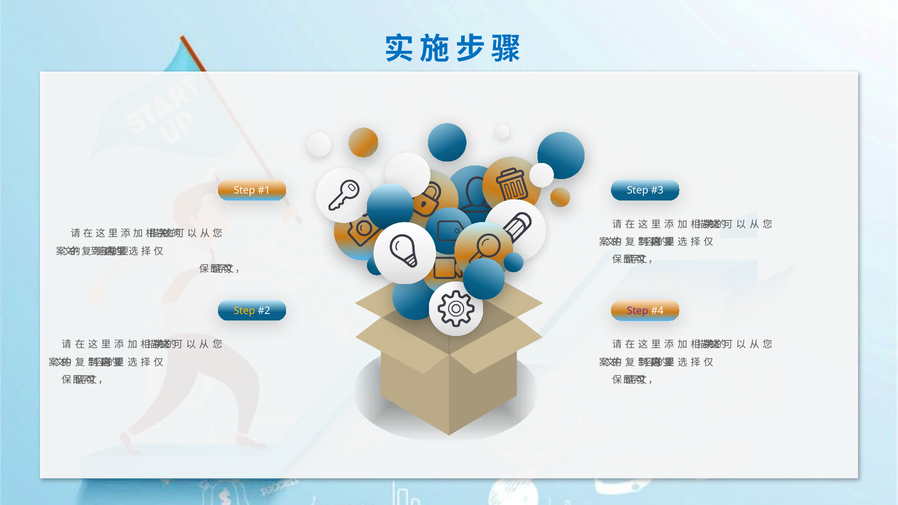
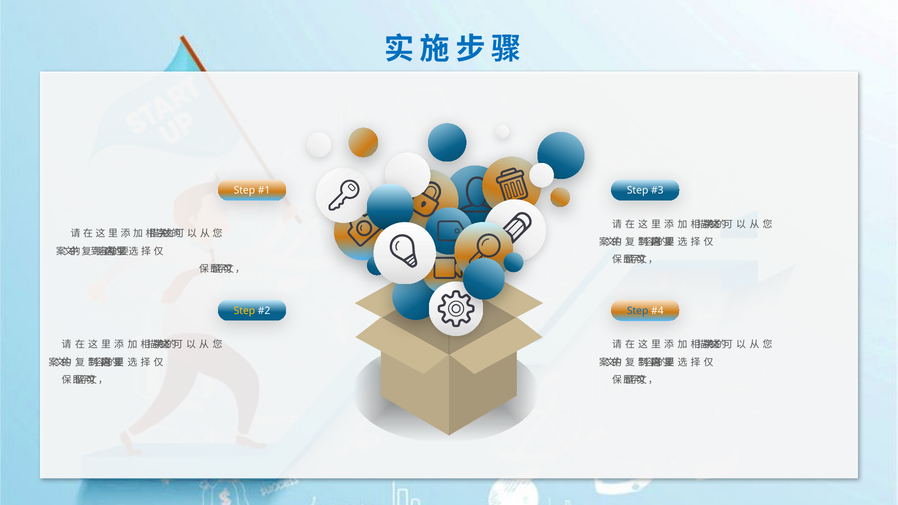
Step at (638, 311) colour: purple -> blue
